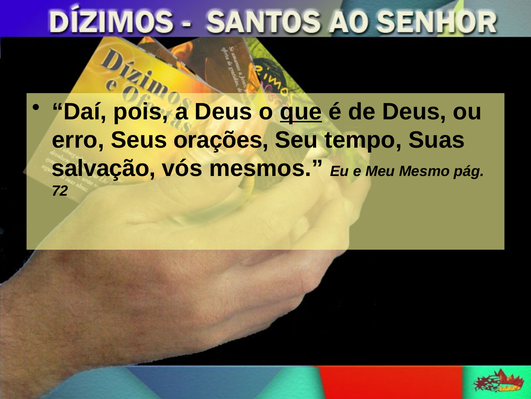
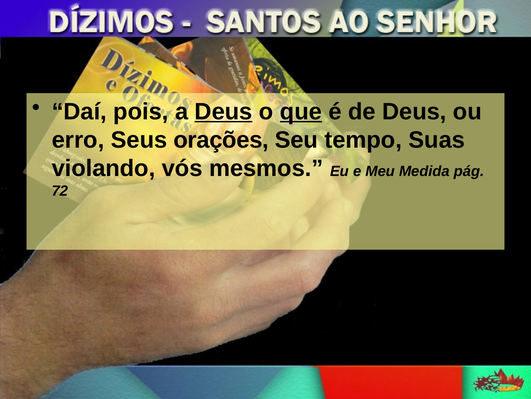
Deus at (224, 111) underline: none -> present
salvação: salvação -> violando
Mesmo: Mesmo -> Medida
